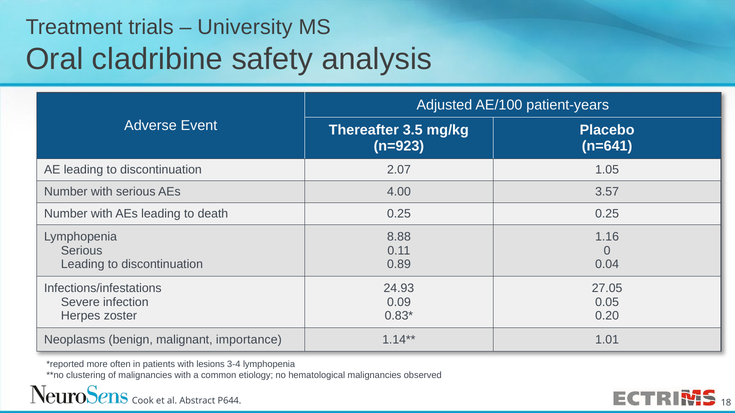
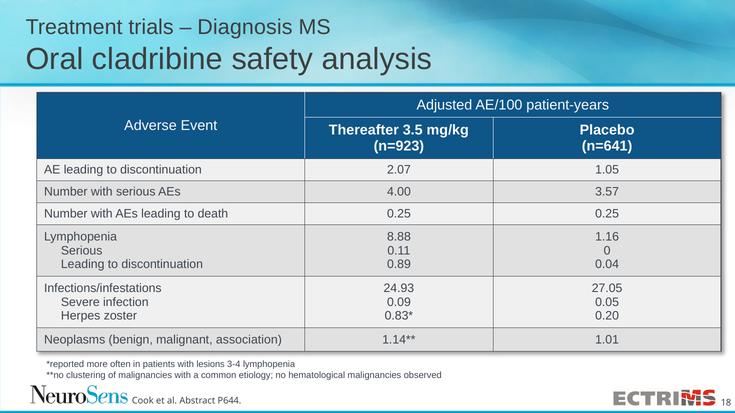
University: University -> Diagnosis
importance: importance -> association
